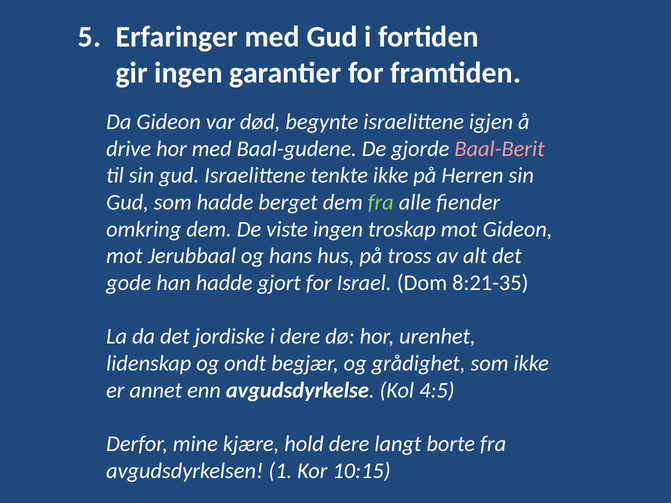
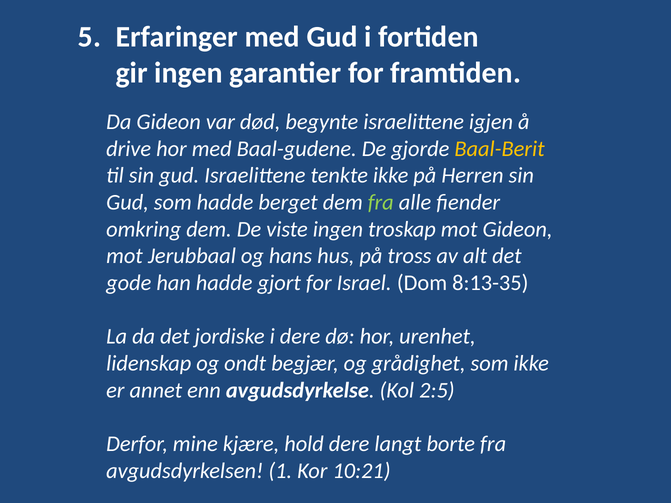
Baal-Berit colour: pink -> yellow
8:21-35: 8:21-35 -> 8:13-35
4:5: 4:5 -> 2:5
10:15: 10:15 -> 10:21
